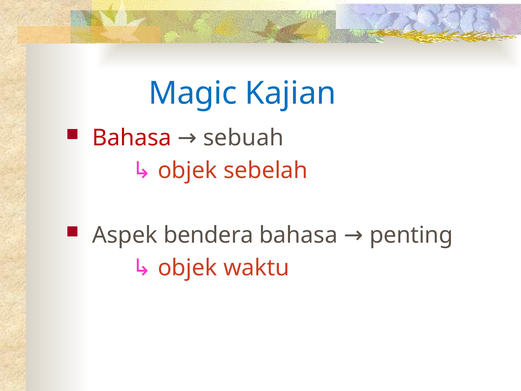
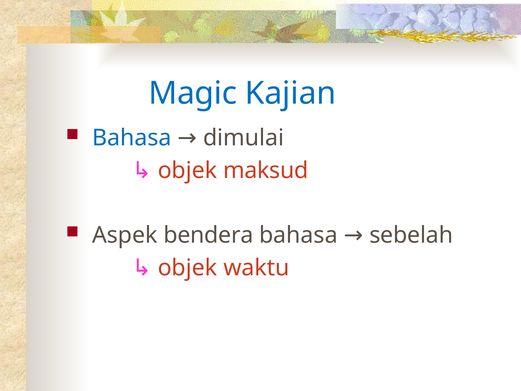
Bahasa at (132, 138) colour: red -> blue
sebuah: sebuah -> dimulai
sebelah: sebelah -> maksud
penting: penting -> sebelah
